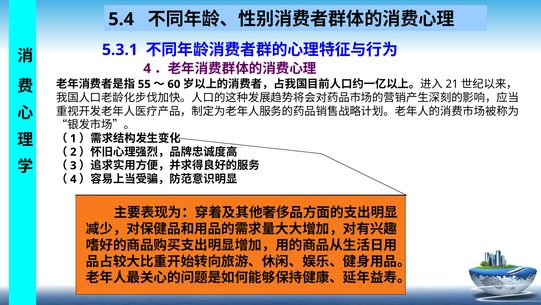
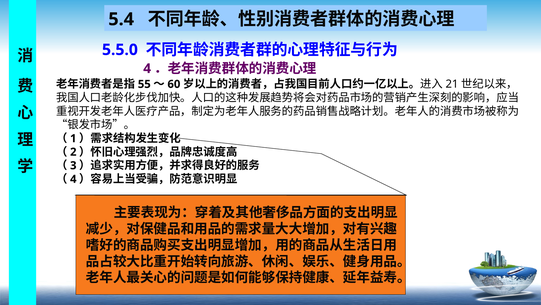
5.3.1: 5.3.1 -> 5.5.0
